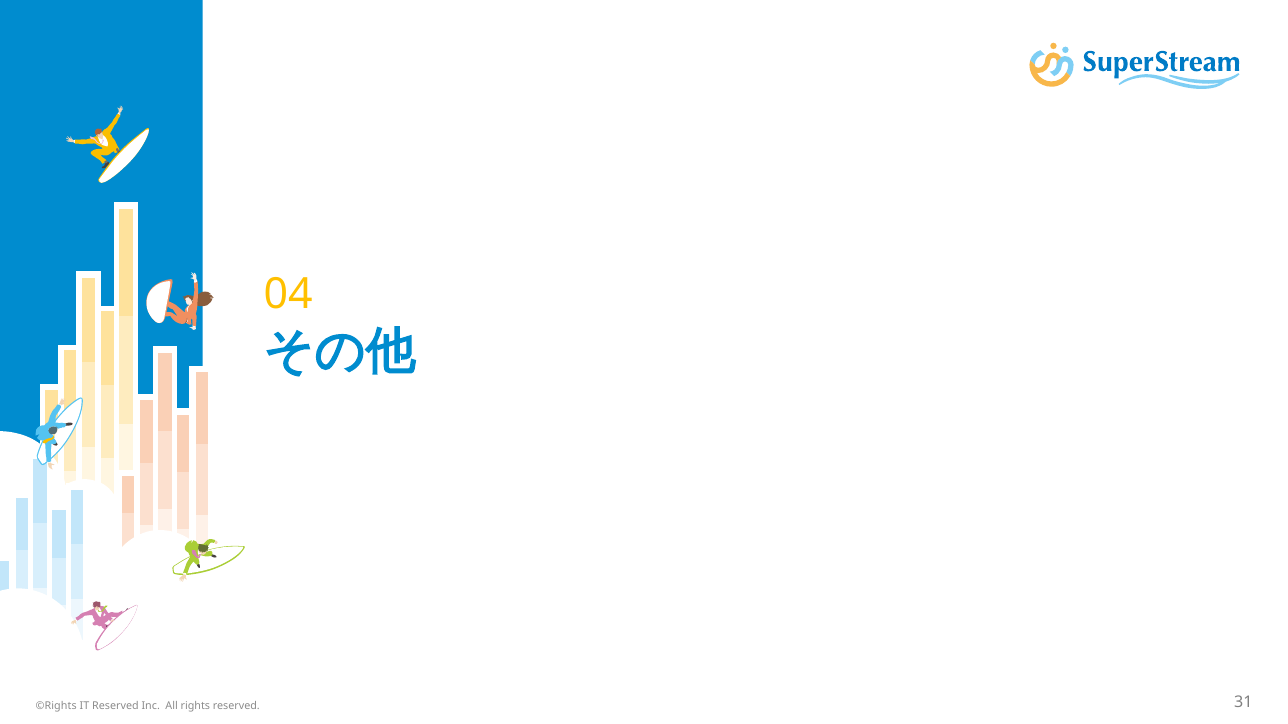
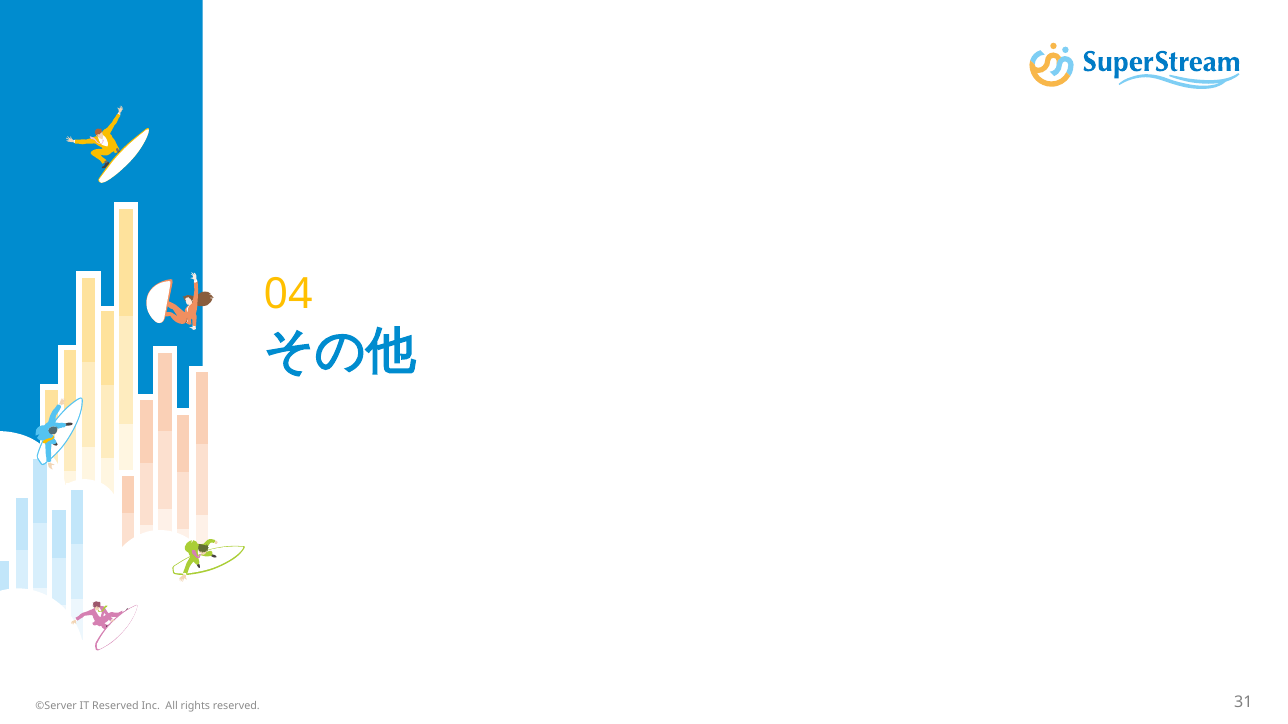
©Rights: ©Rights -> ©Server
